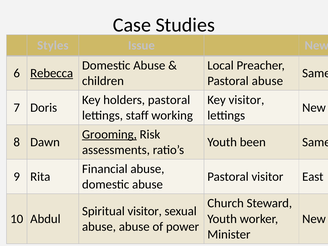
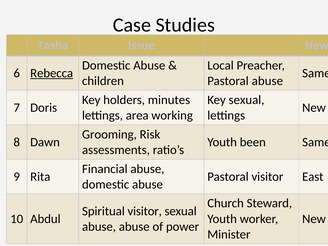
Styles: Styles -> Tasha
holders pastoral: pastoral -> minutes
Key visitor: visitor -> sexual
staff: staff -> area
Grooming underline: present -> none
